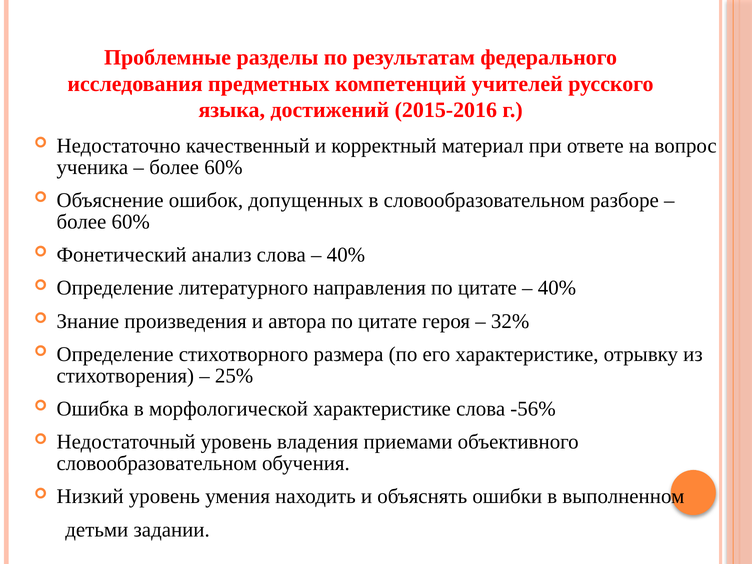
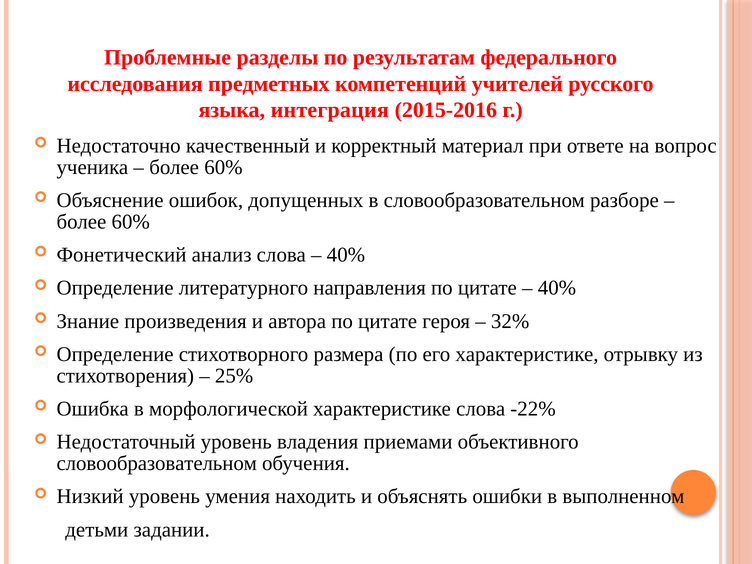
достижений: достижений -> интеграция
-56%: -56% -> -22%
